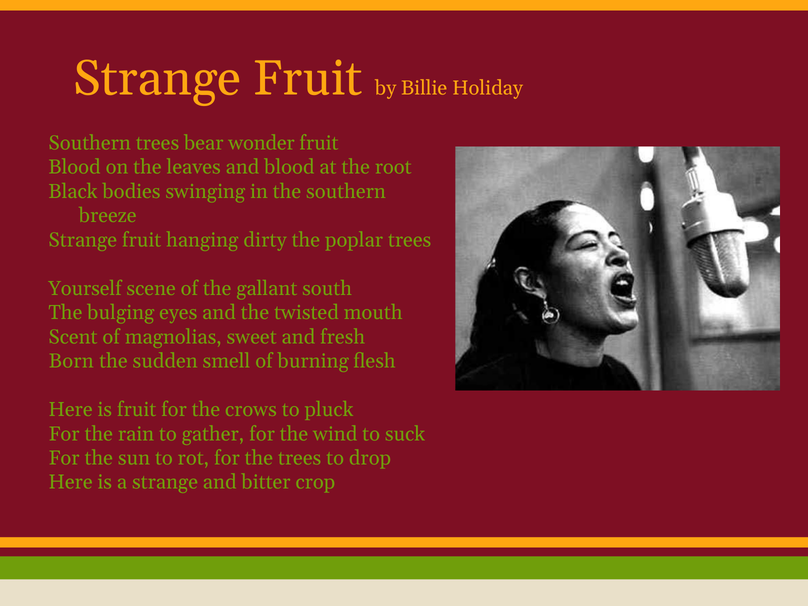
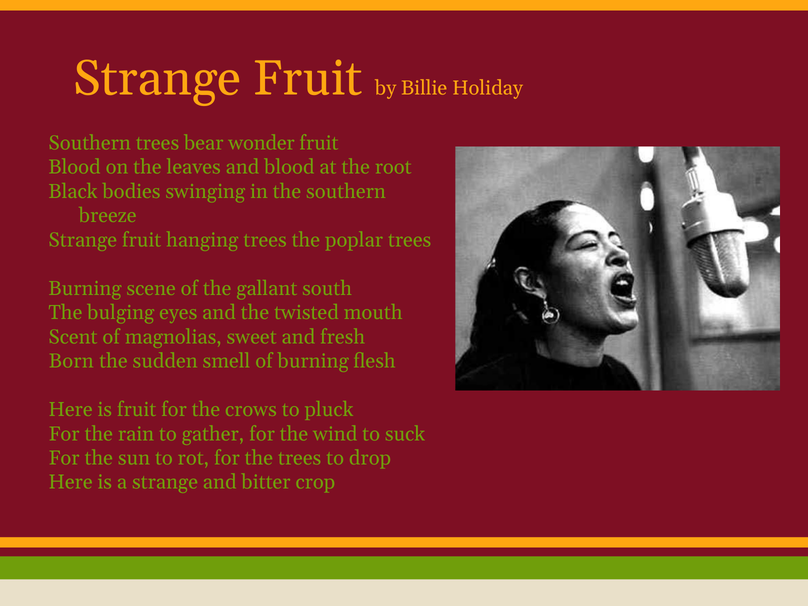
hanging dirty: dirty -> trees
Yourself at (85, 288): Yourself -> Burning
